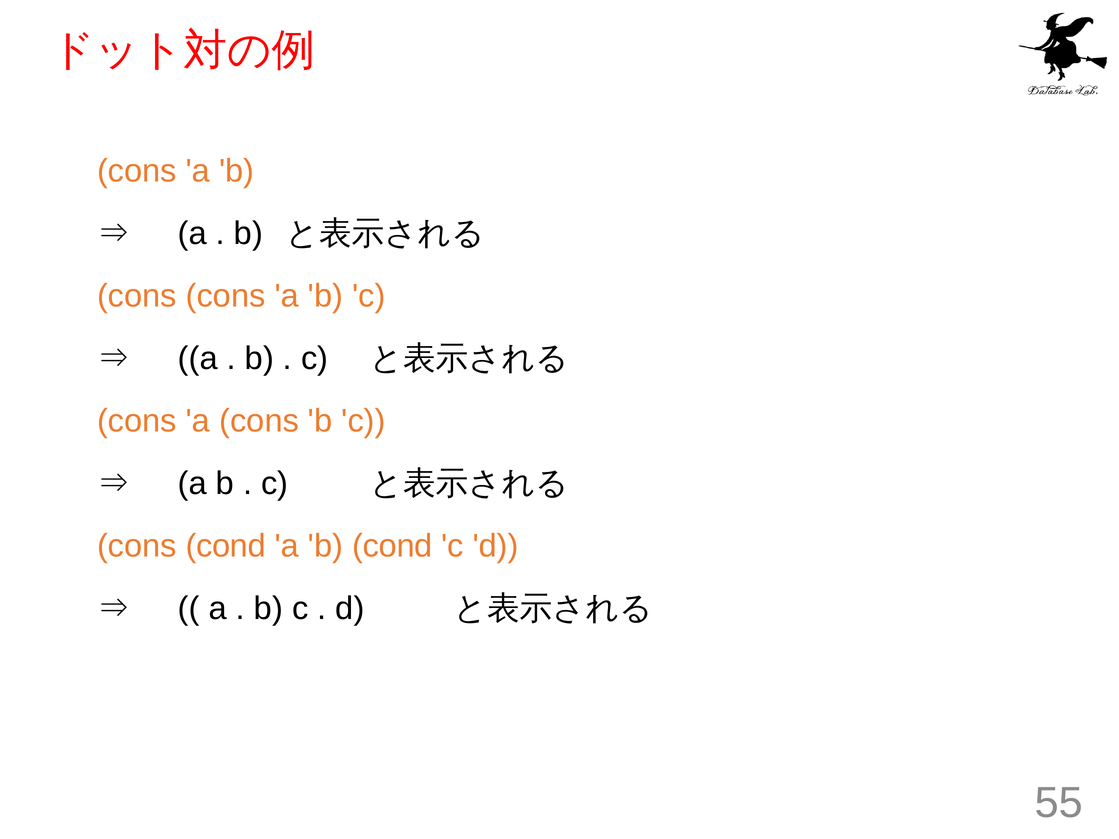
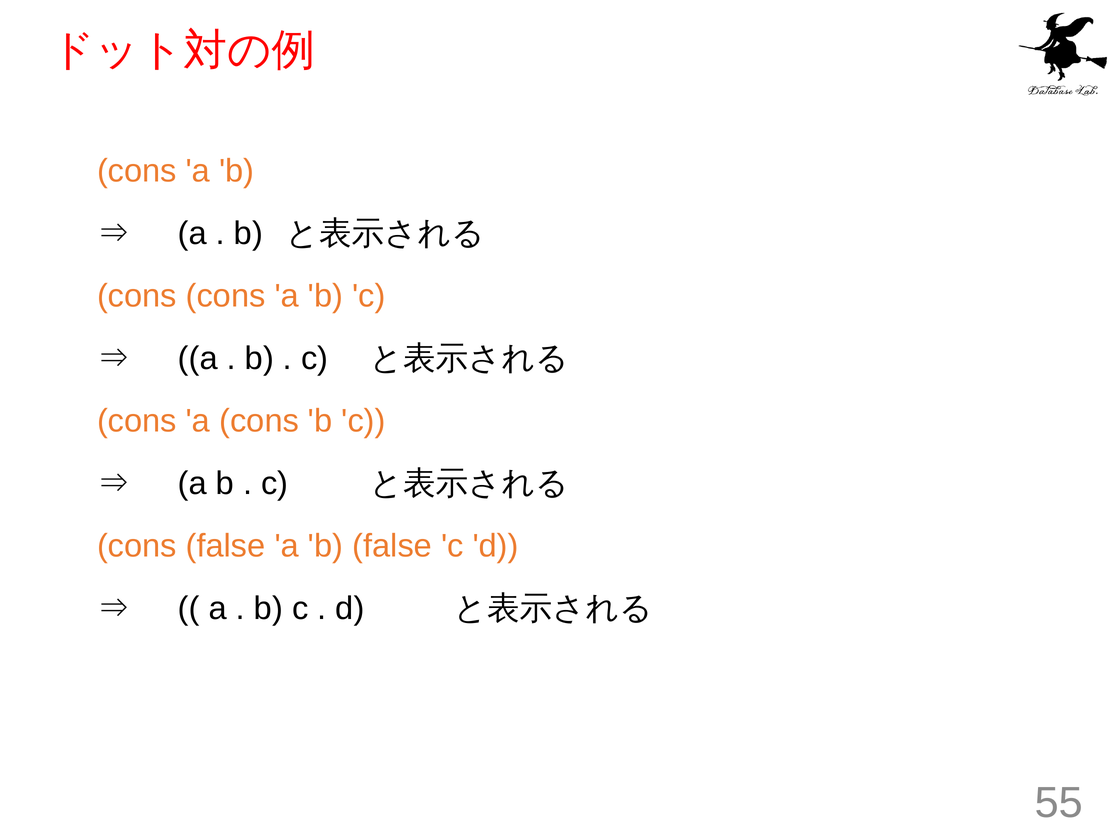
cons cond: cond -> false
b cond: cond -> false
